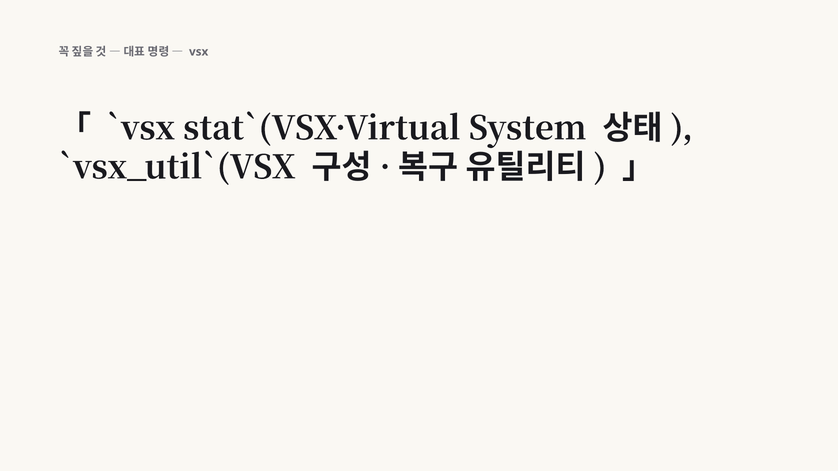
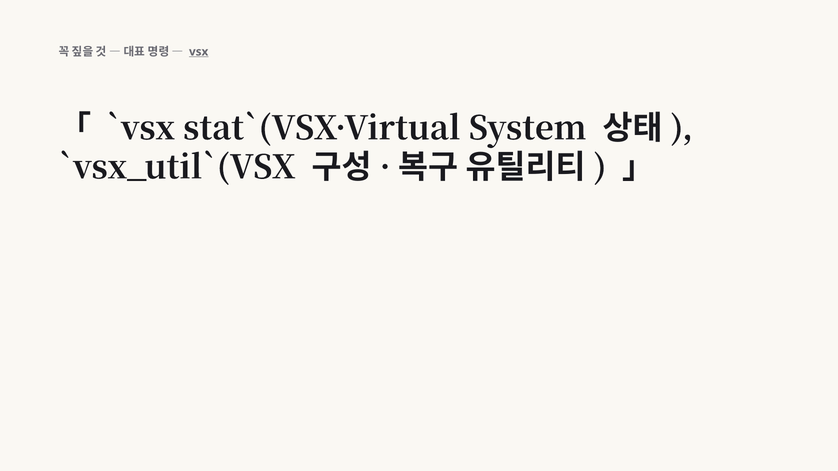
vsx underline: none -> present
